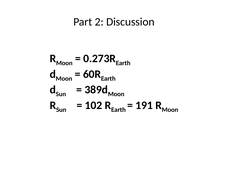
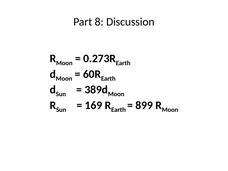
2: 2 -> 8
102: 102 -> 169
191: 191 -> 899
